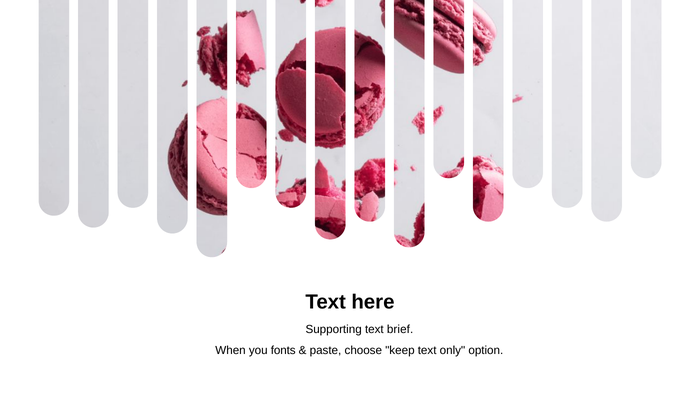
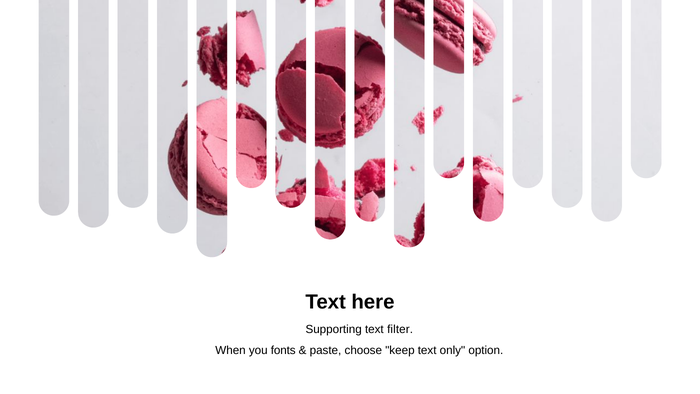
brief: brief -> filter
